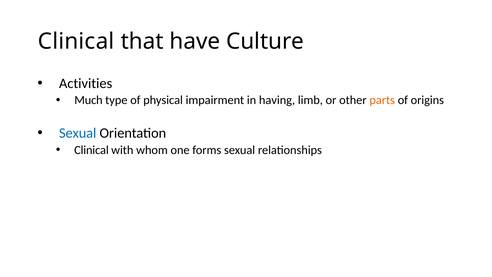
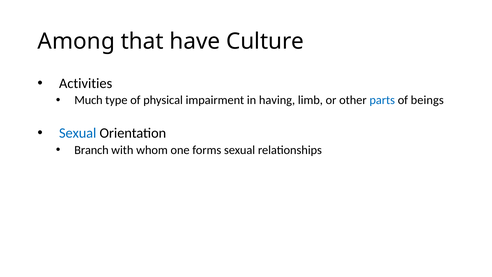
Clinical at (76, 41): Clinical -> Among
parts colour: orange -> blue
origins: origins -> beings
Clinical at (91, 150): Clinical -> Branch
